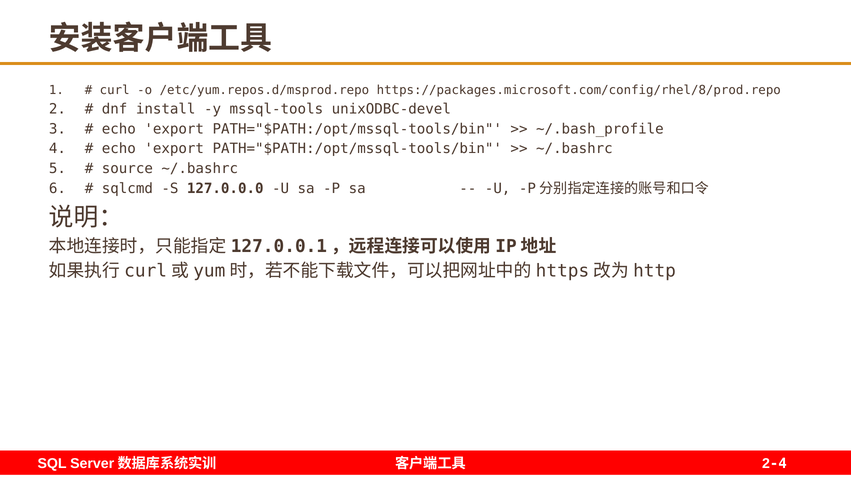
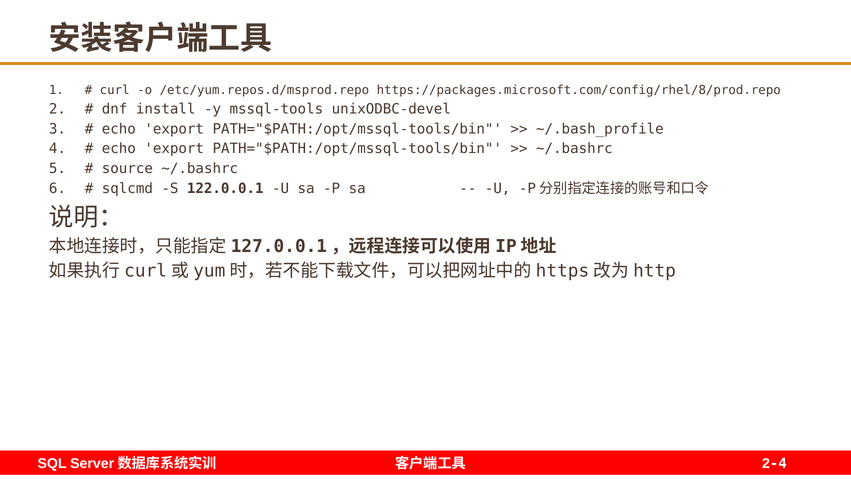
127.0.0.0: 127.0.0.0 -> 122.0.0.1
